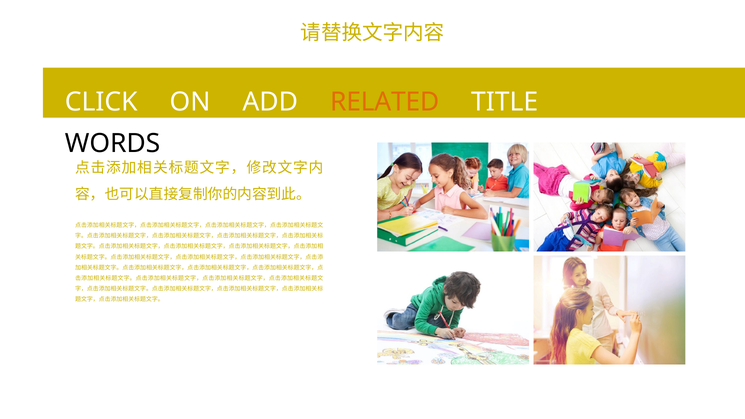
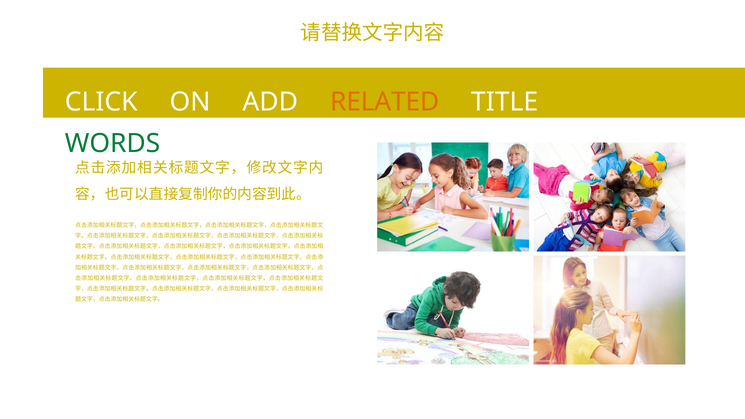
WORDS colour: black -> green
